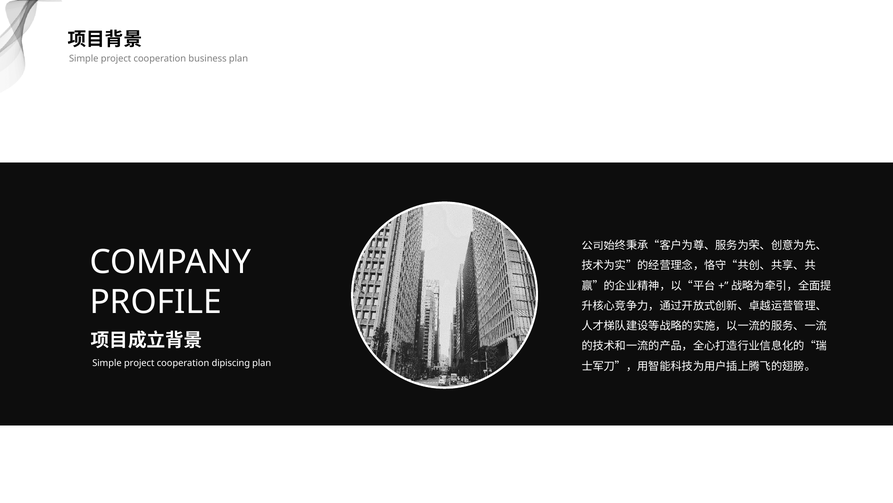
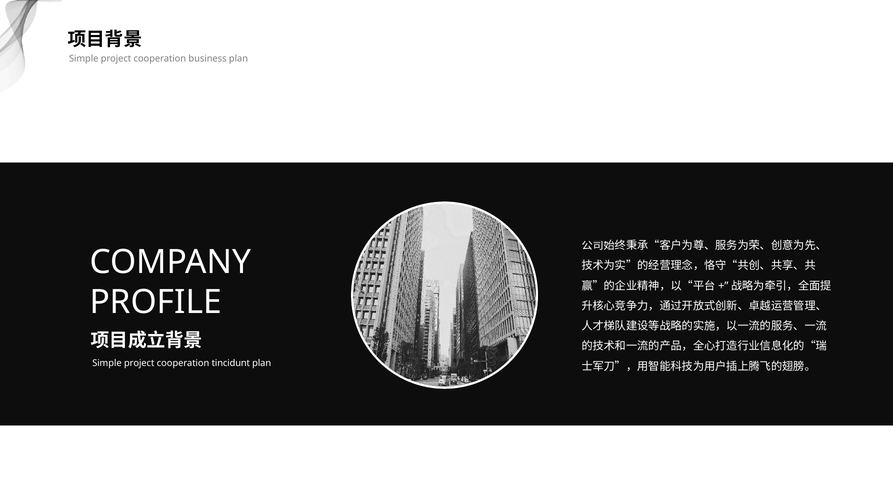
dipiscing: dipiscing -> tincidunt
